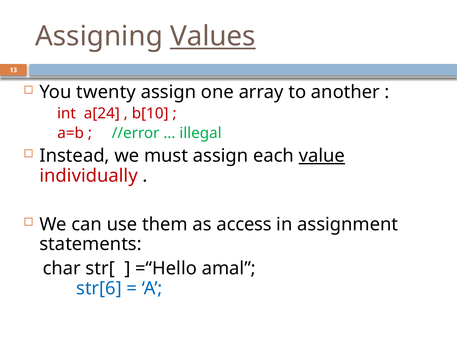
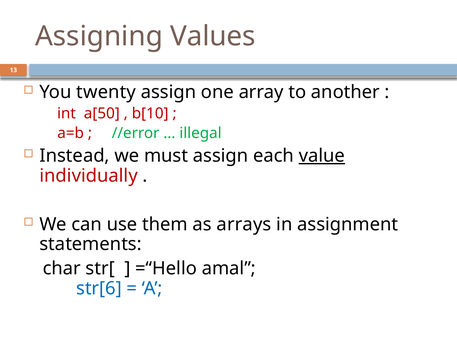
Values underline: present -> none
a[24: a[24 -> a[50
access: access -> arrays
